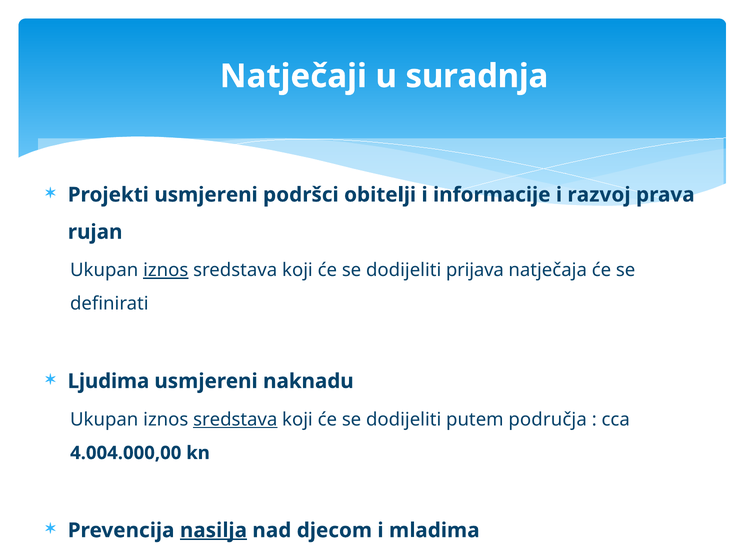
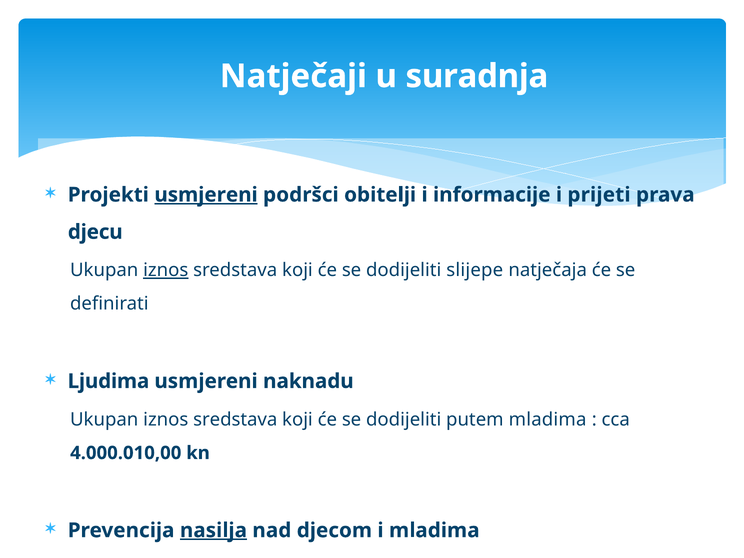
usmjereni at (206, 195) underline: none -> present
razvoj: razvoj -> prijeti
rujan: rujan -> djecu
prijava: prijava -> slijepe
sredstava at (235, 419) underline: present -> none
putem područja: područja -> mladima
4.004.000,00: 4.004.000,00 -> 4.000.010,00
